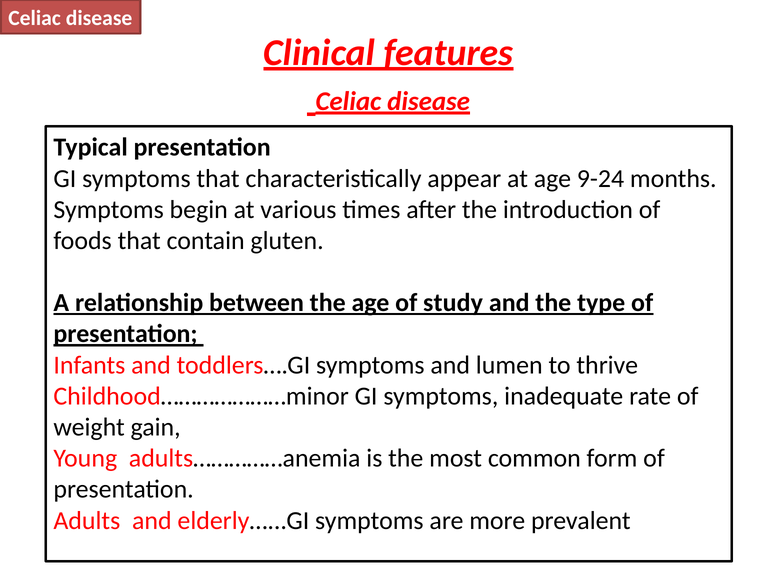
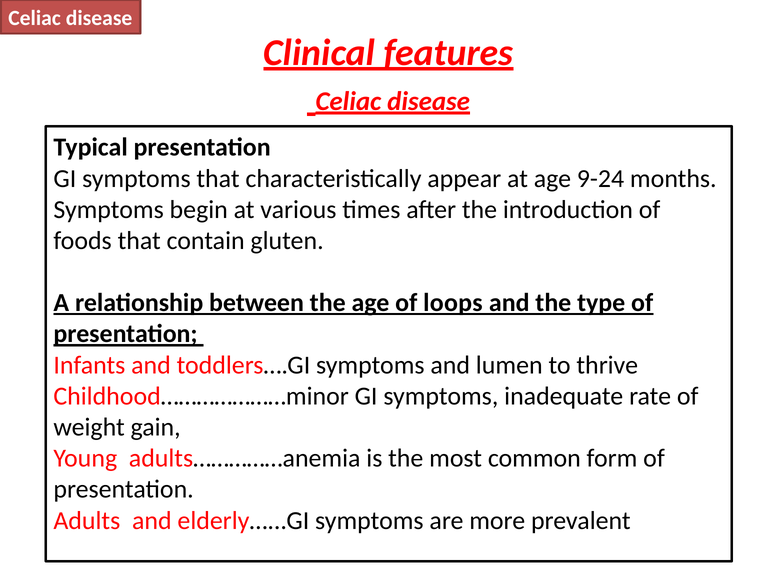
study: study -> loops
